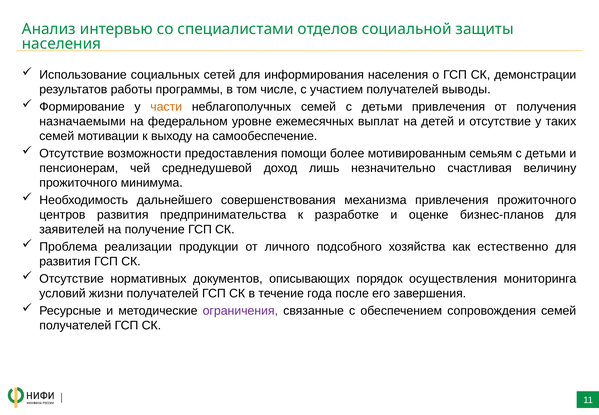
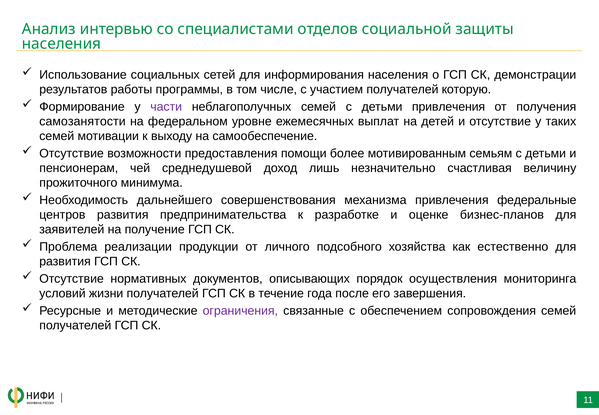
выводы: выводы -> которую
части colour: orange -> purple
назначаемыми: назначаемыми -> самозанятости
привлечения прожиточного: прожиточного -> федеральные
